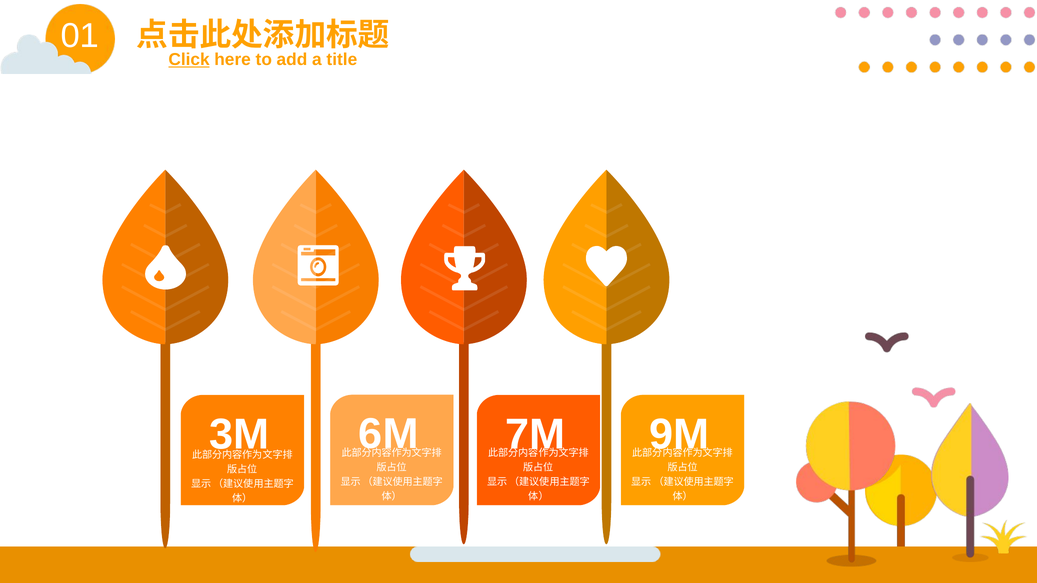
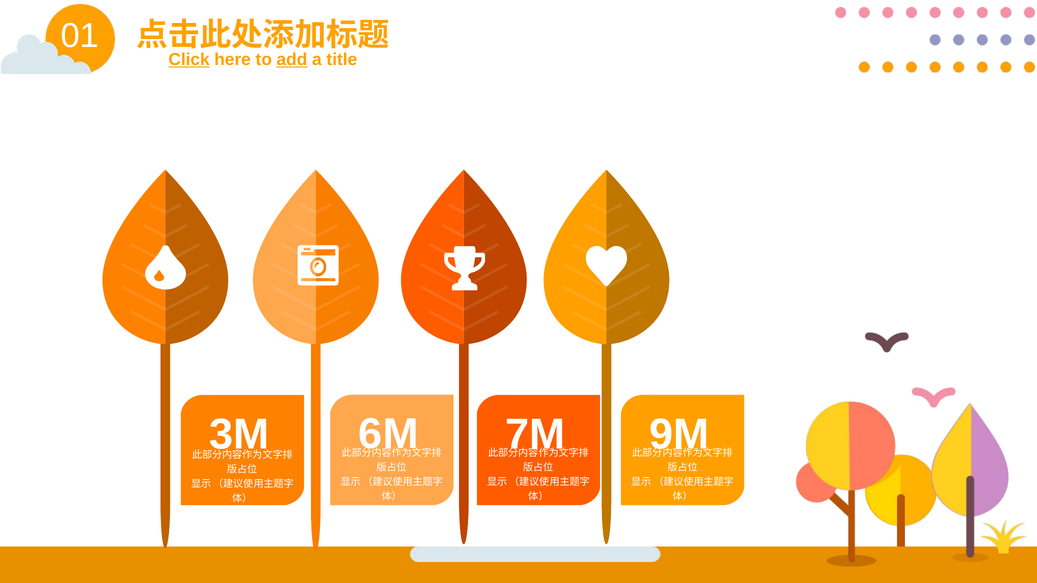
add underline: none -> present
